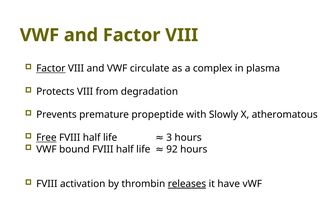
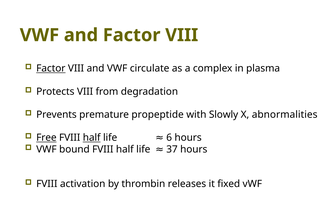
atheromatous: atheromatous -> abnormalities
half at (92, 137) underline: none -> present
3: 3 -> 6
92: 92 -> 37
releases underline: present -> none
have: have -> fixed
